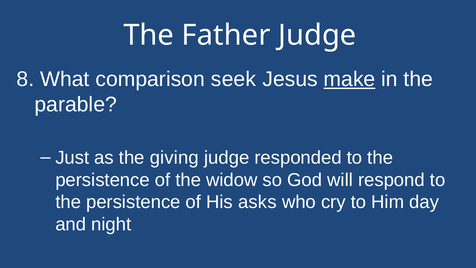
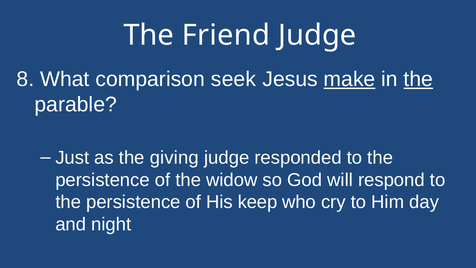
Father: Father -> Friend
the at (418, 79) underline: none -> present
asks: asks -> keep
